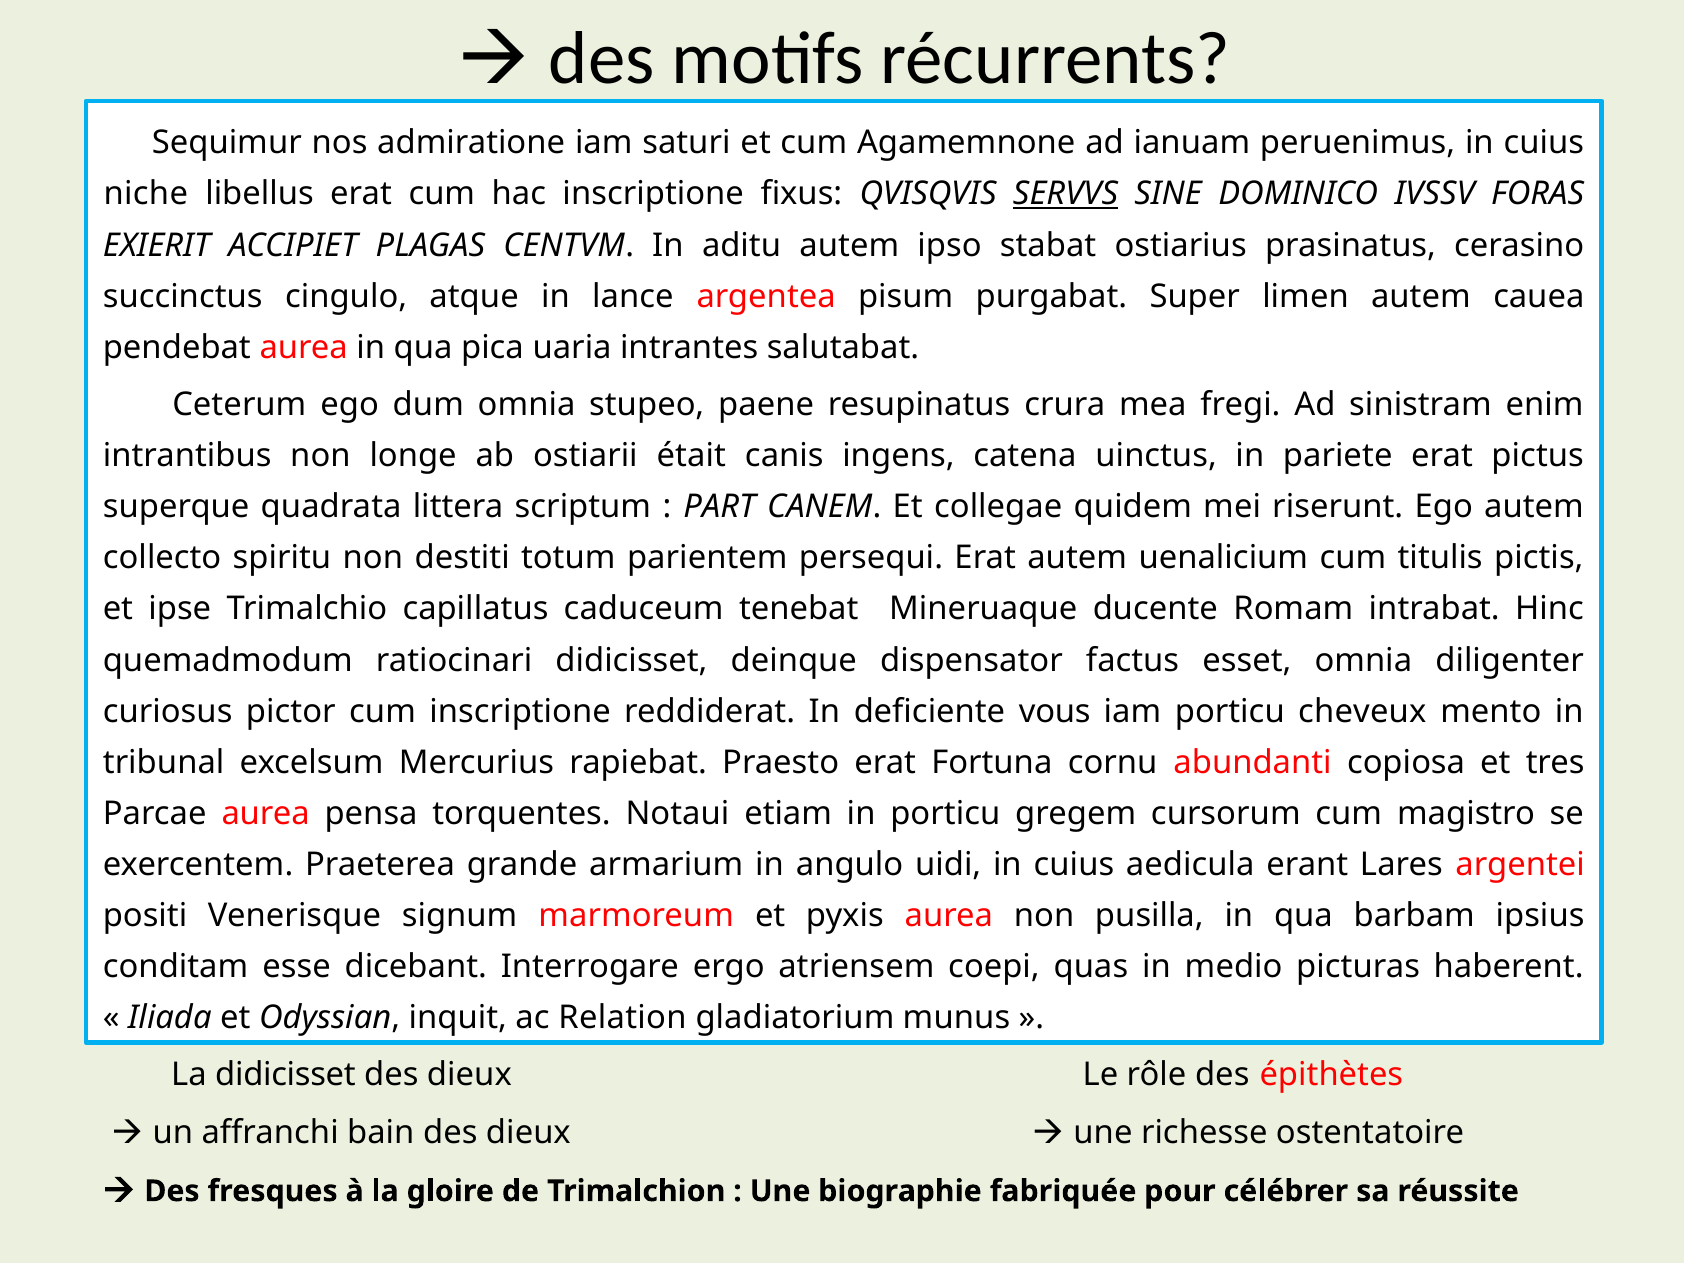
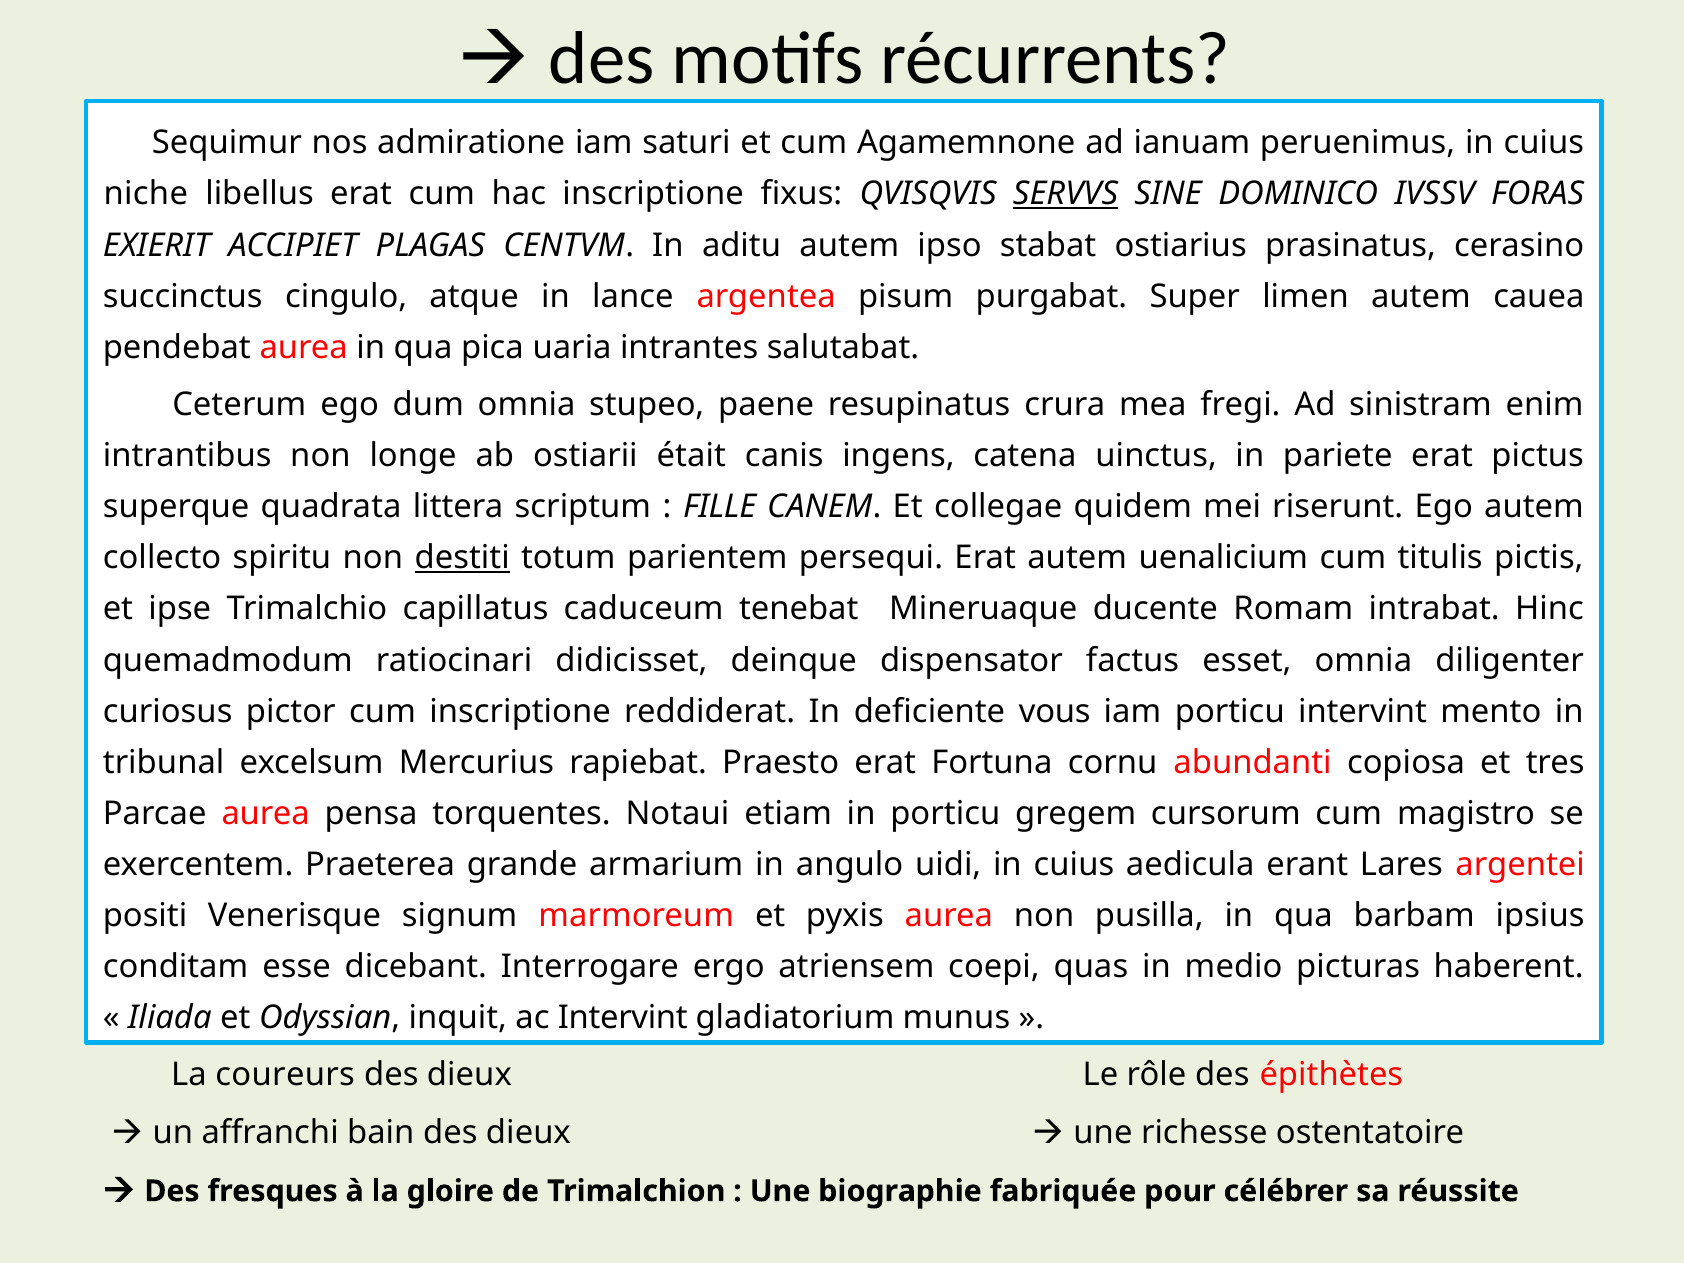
PART: PART -> FILLE
destiti underline: none -> present
porticu cheveux: cheveux -> intervint
ac Relation: Relation -> Intervint
La didicisset: didicisset -> coureurs
